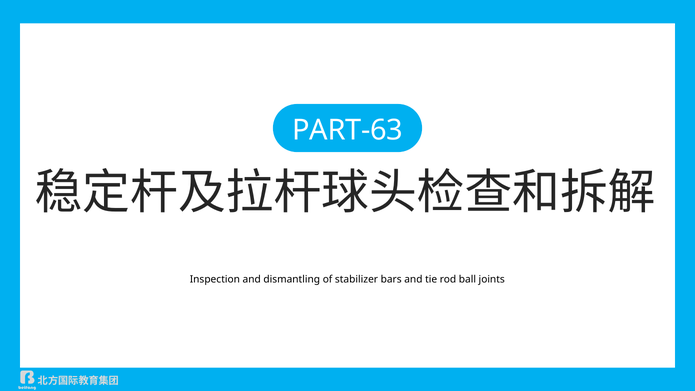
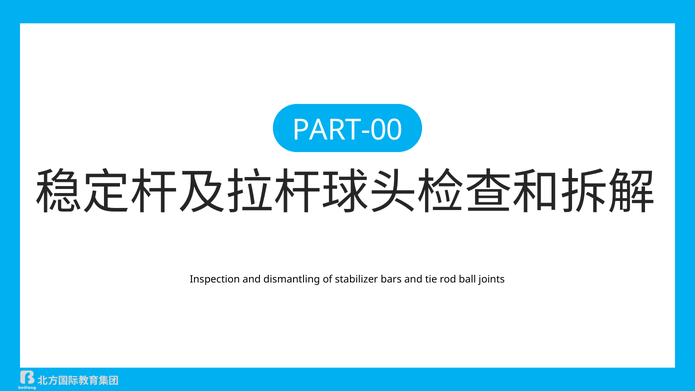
PART-63: PART-63 -> PART-00
